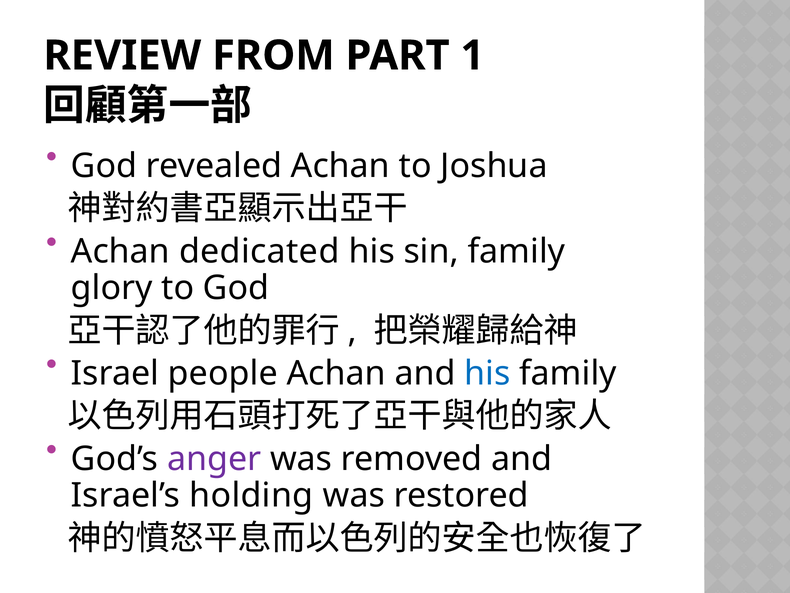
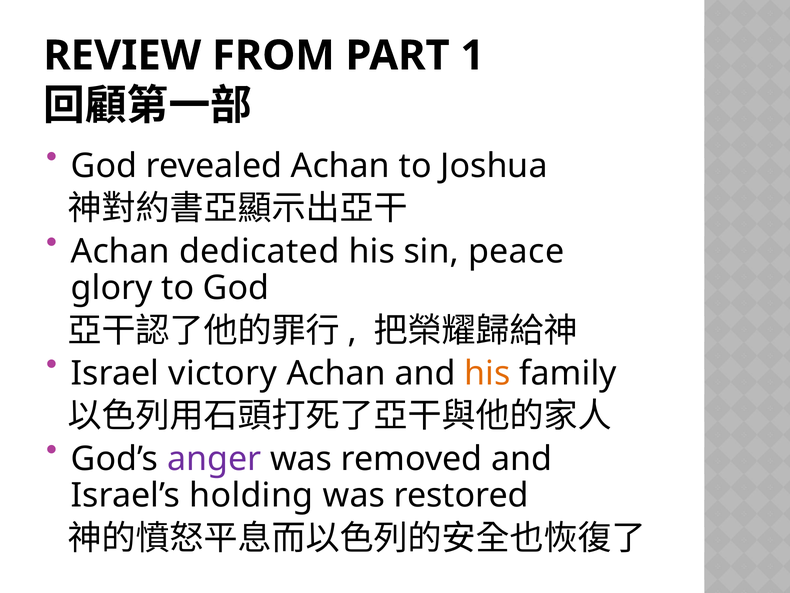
sin family: family -> peace
people: people -> victory
his at (487, 373) colour: blue -> orange
